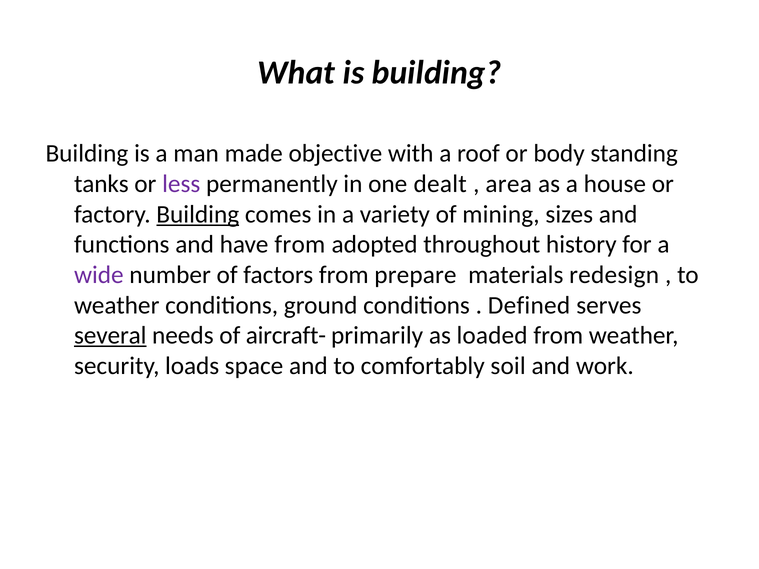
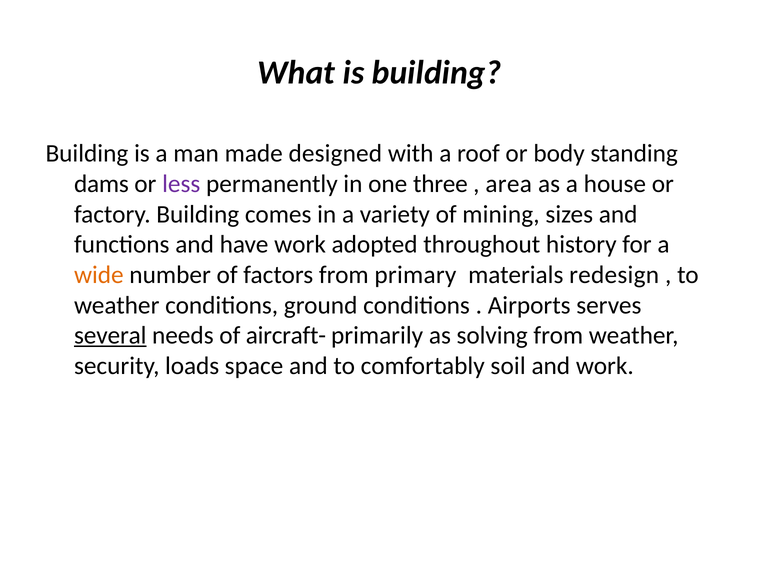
objective: objective -> designed
tanks: tanks -> dams
dealt: dealt -> three
Building at (198, 214) underline: present -> none
have from: from -> work
wide colour: purple -> orange
prepare: prepare -> primary
Defined: Defined -> Airports
loaded: loaded -> solving
